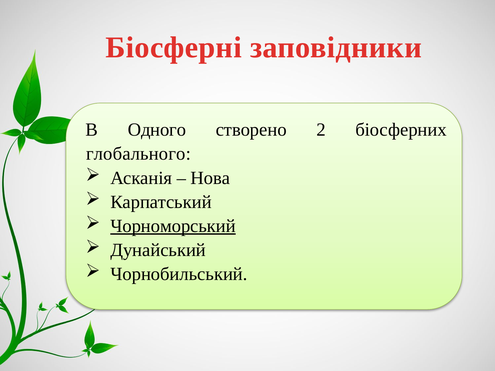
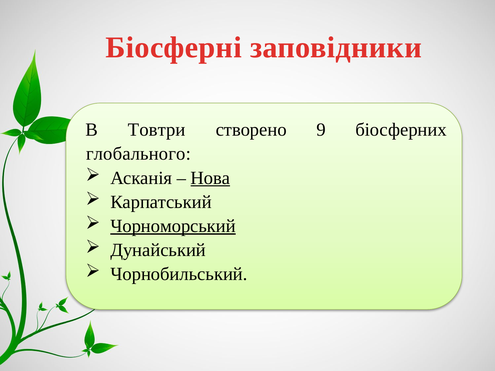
Одного: Одного -> Товтри
2: 2 -> 9
Нова underline: none -> present
